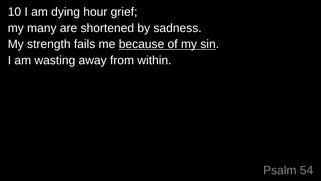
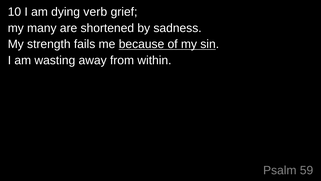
hour: hour -> verb
54: 54 -> 59
